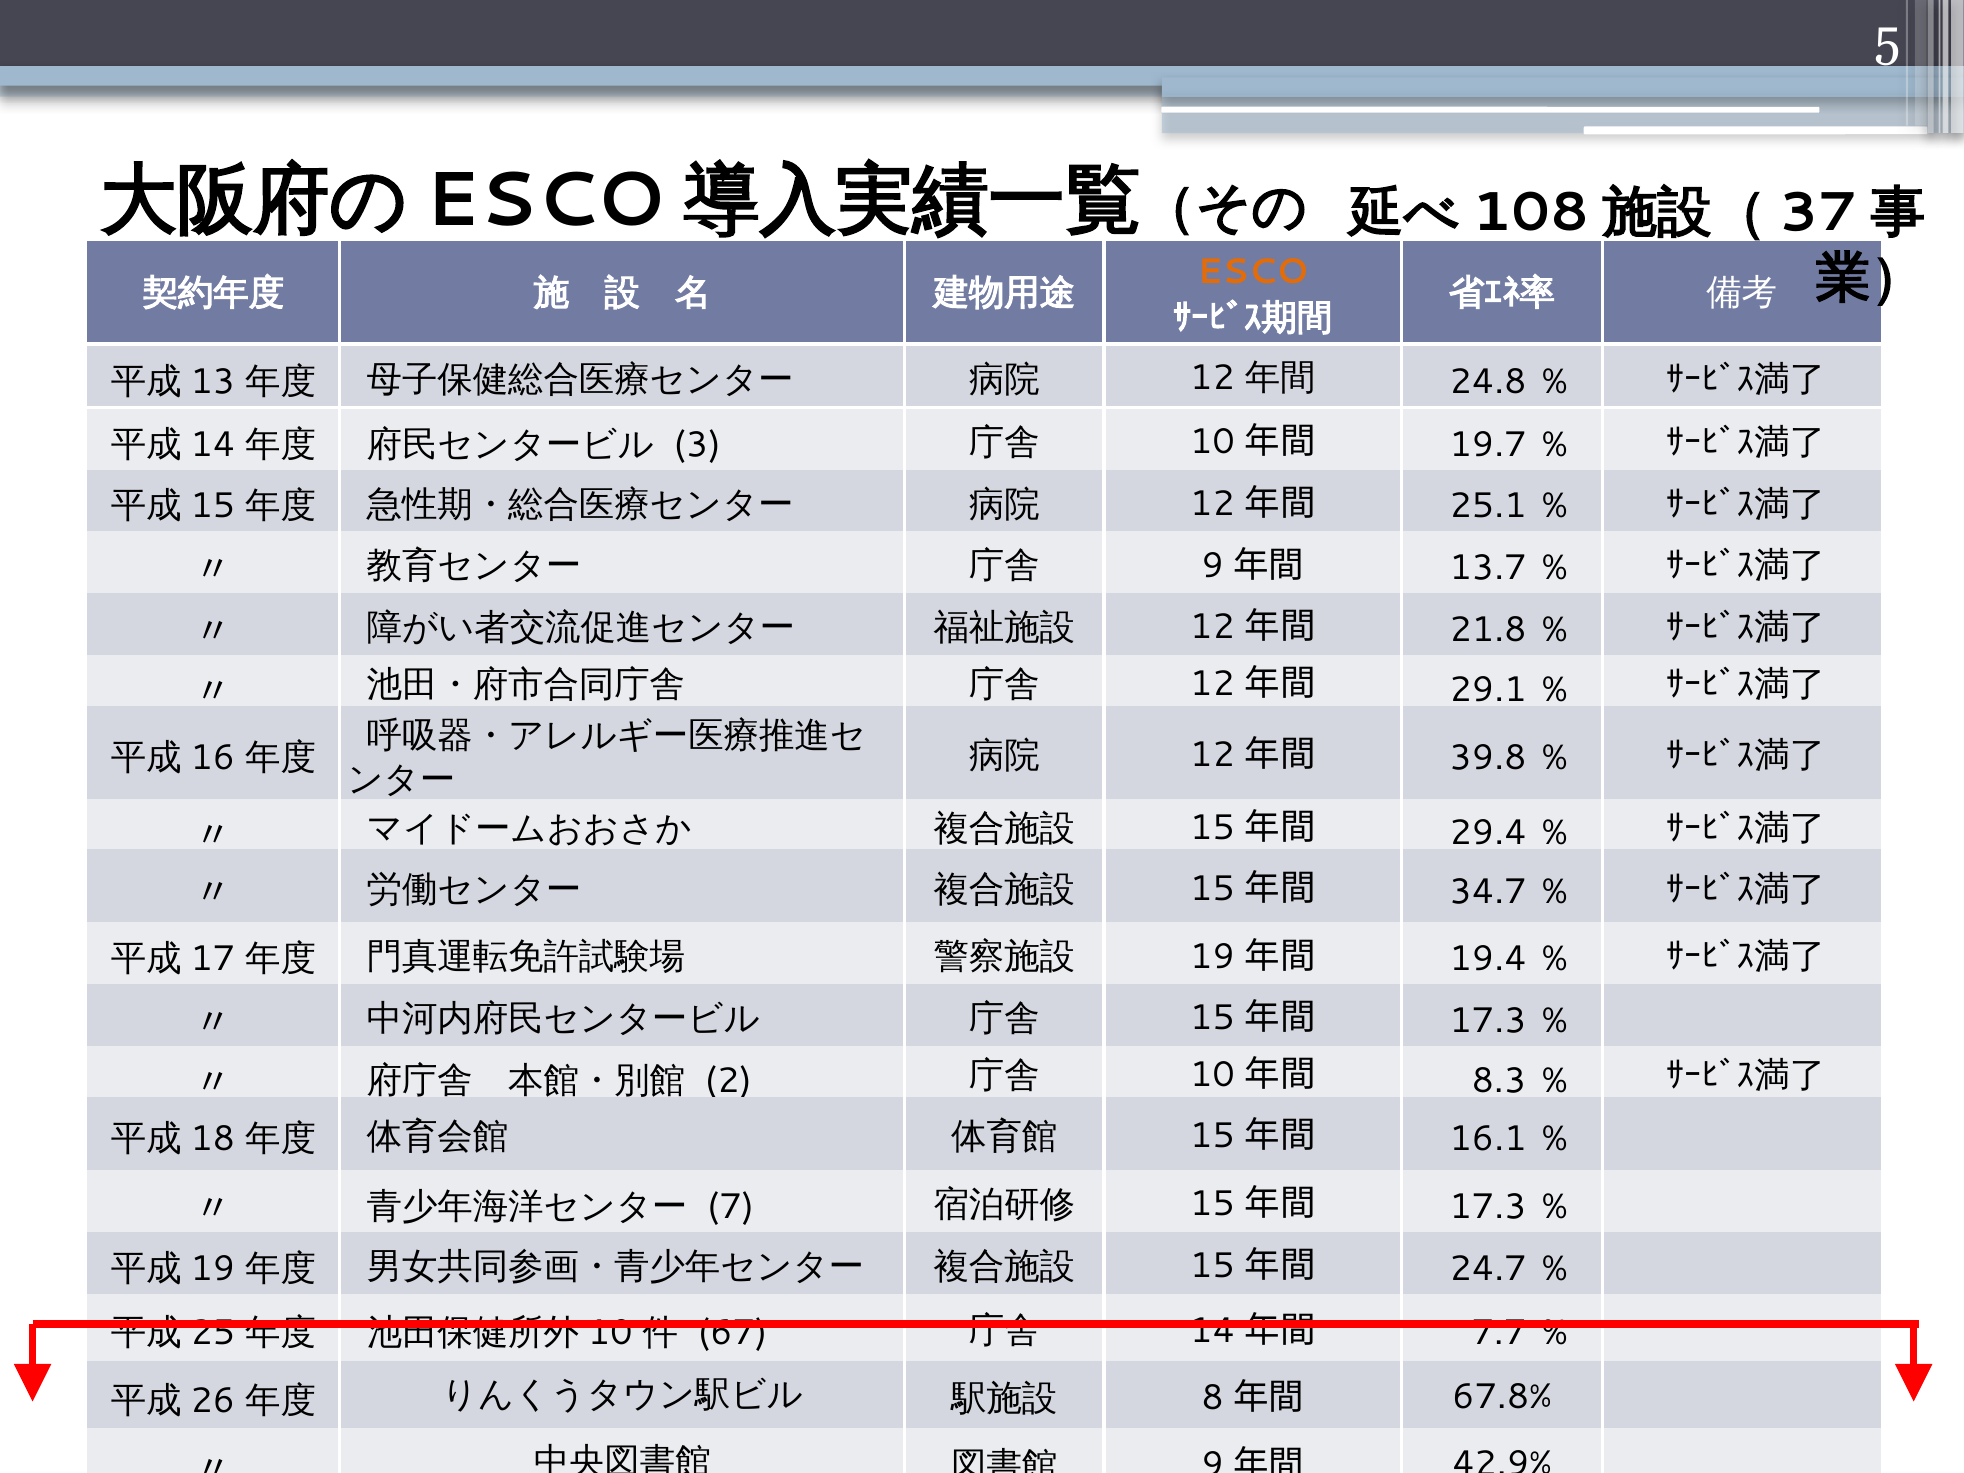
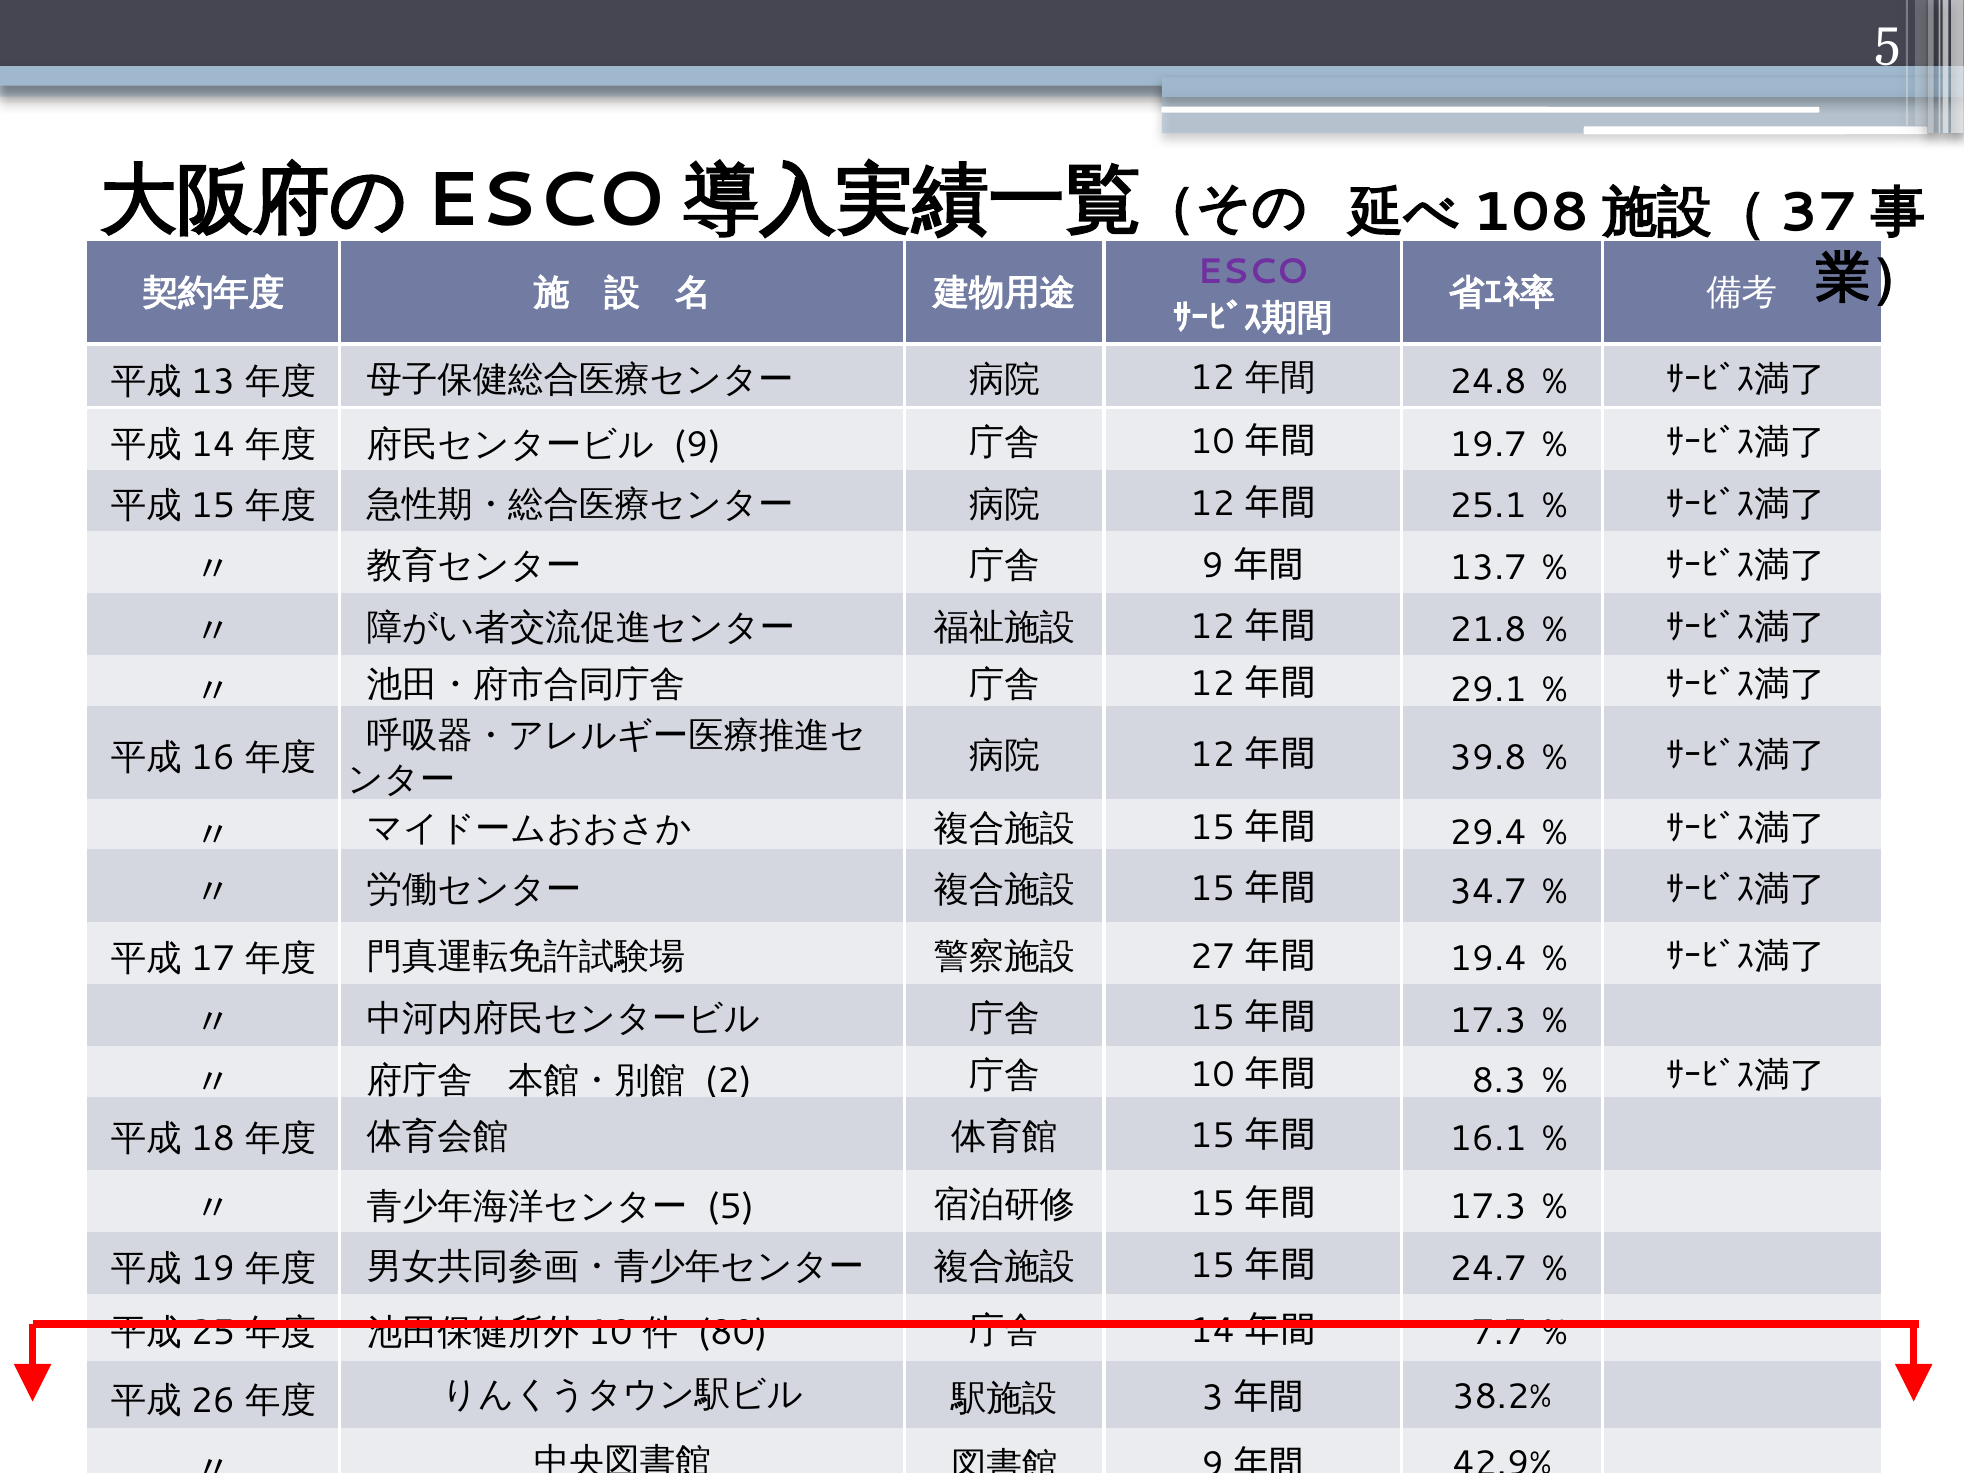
ESCO colour: orange -> purple
3 at (697, 444): 3 -> 9
19: 19 -> 27
7 at (731, 1207): 7 -> 5
67: 67 -> 80
8: 8 -> 3
67.8%: 67.8% -> 38.2%
